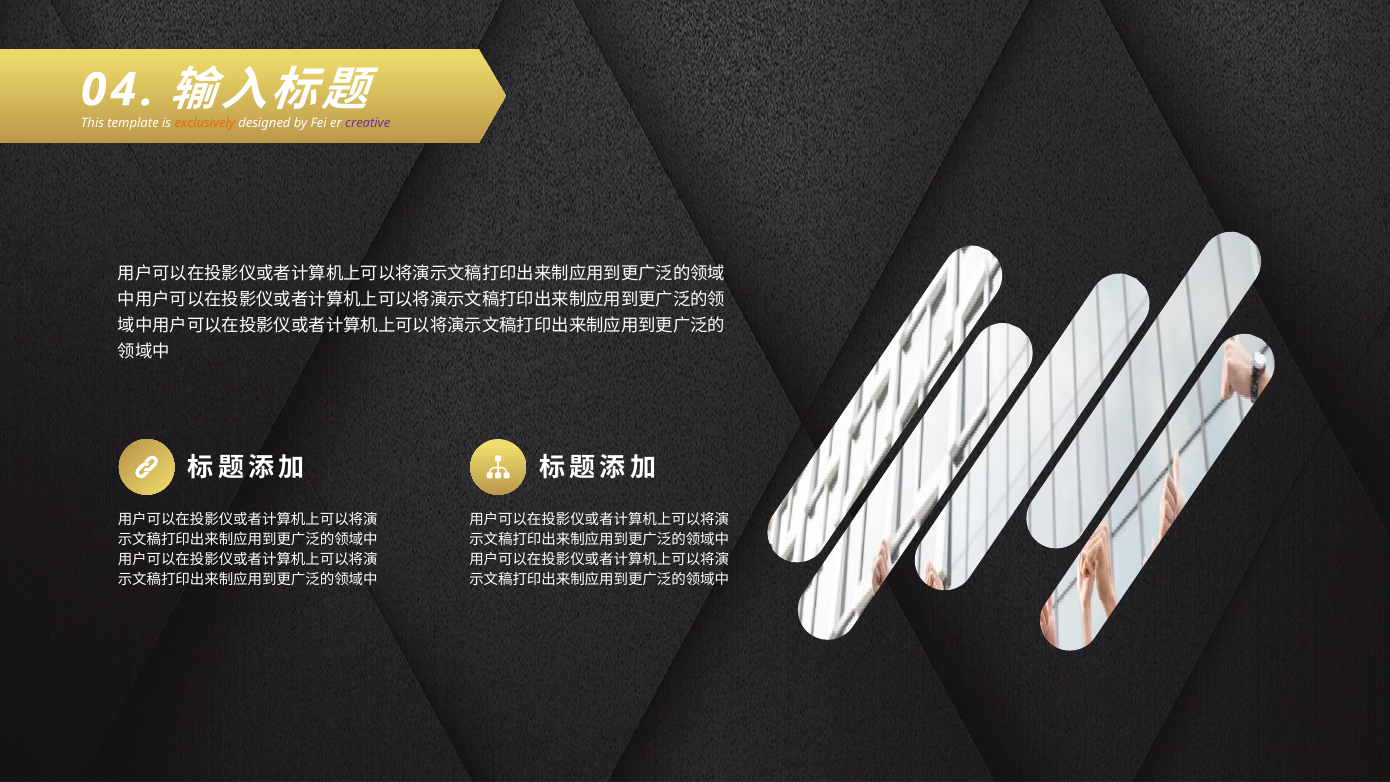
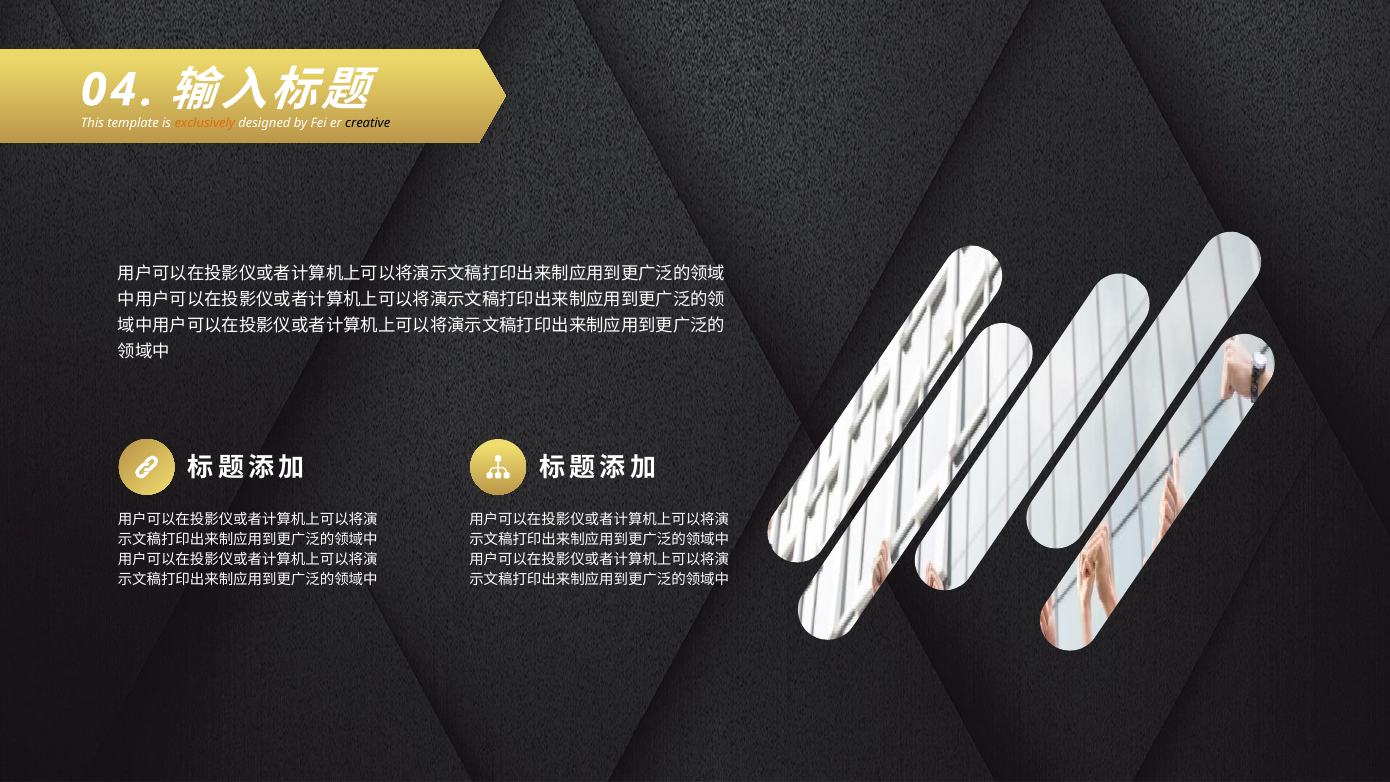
creative colour: purple -> black
